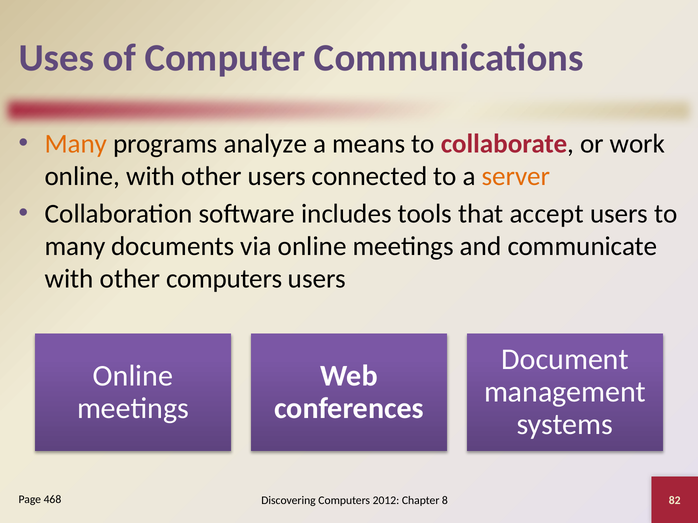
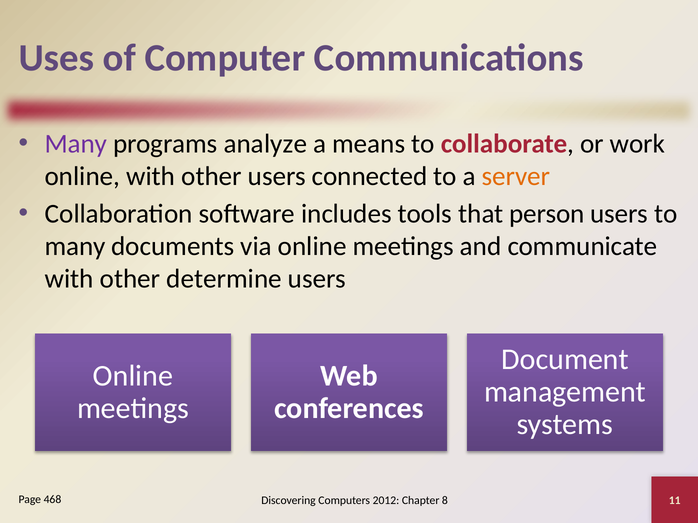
Many at (76, 144) colour: orange -> purple
accept: accept -> person
other computers: computers -> determine
82: 82 -> 11
